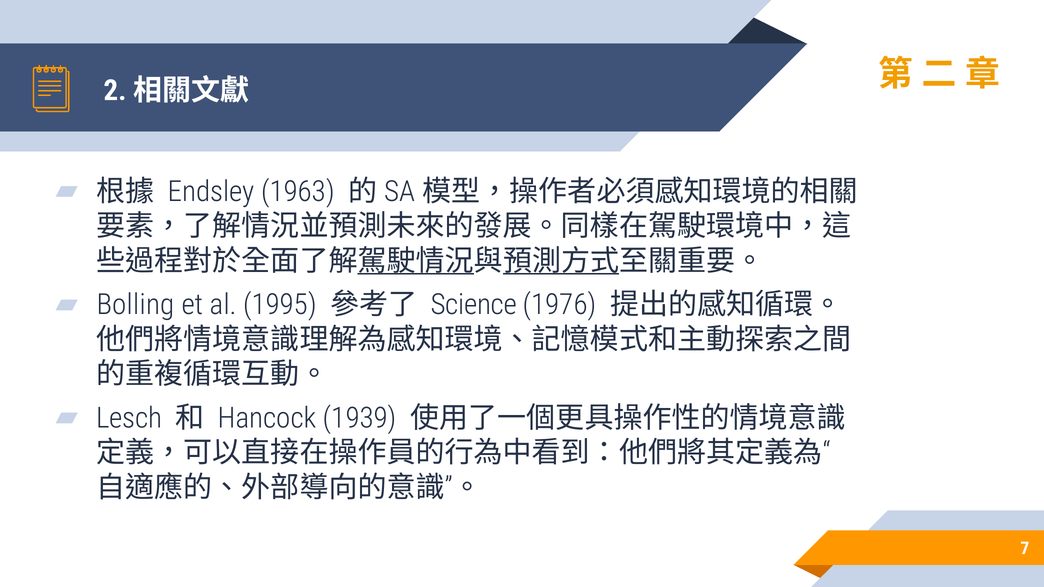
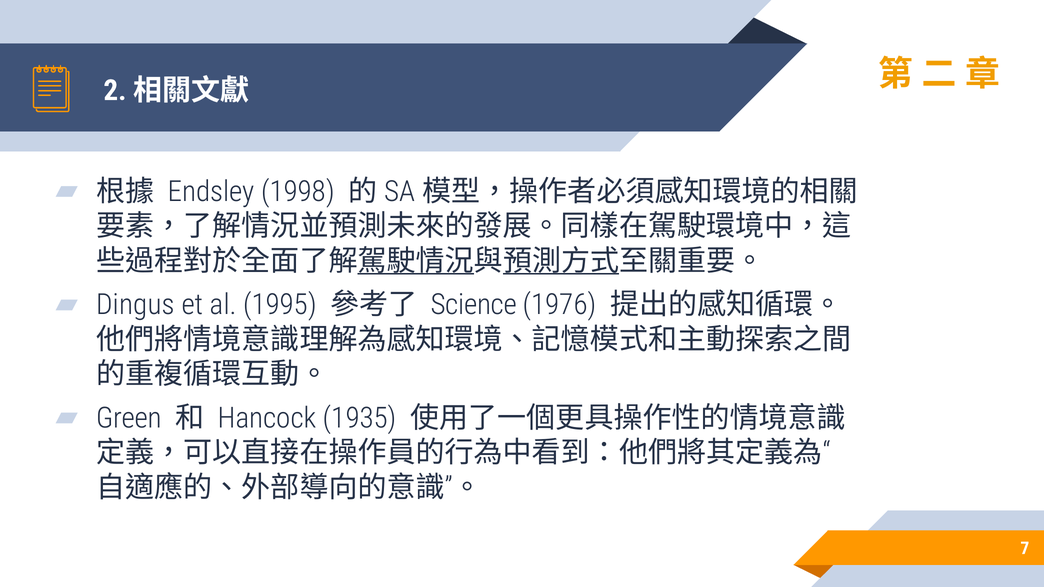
1963: 1963 -> 1998
Bolling: Bolling -> Dingus
Lesch: Lesch -> Green
1939: 1939 -> 1935
